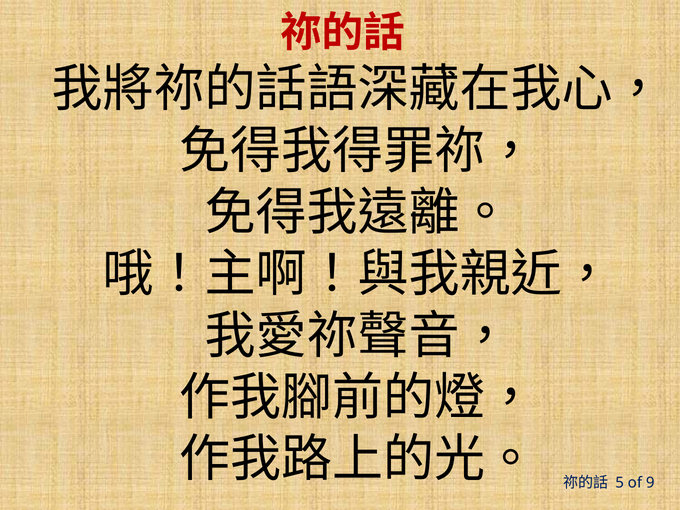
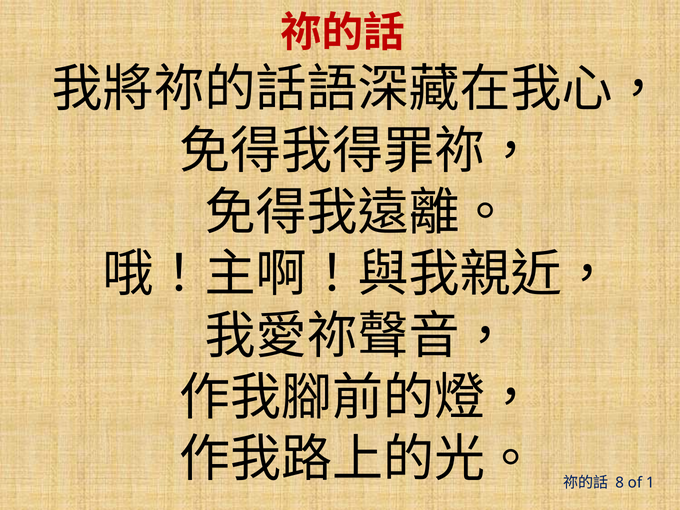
5: 5 -> 8
9: 9 -> 1
